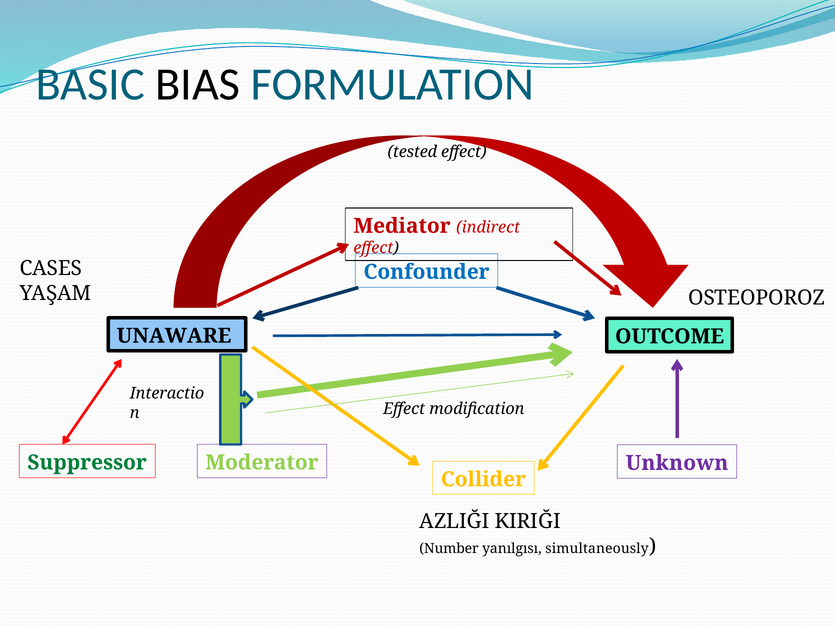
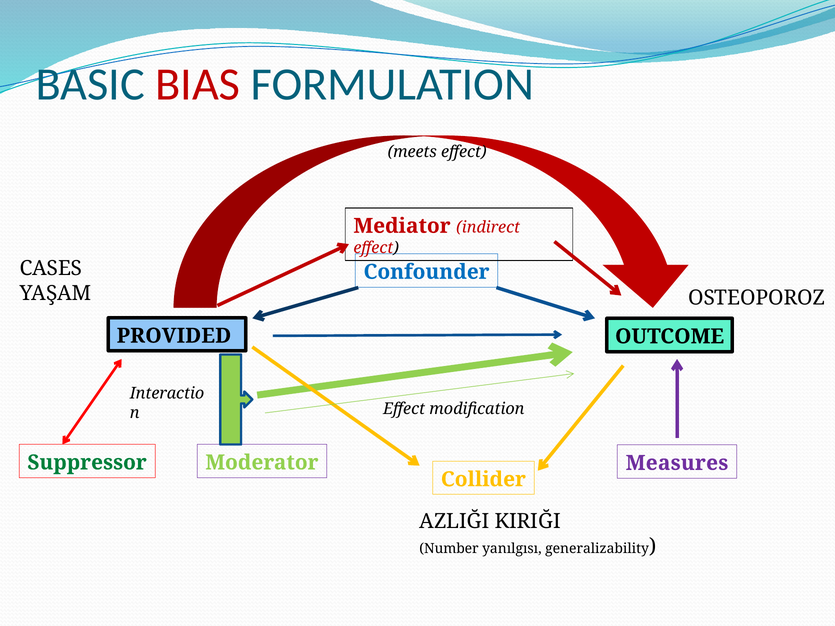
BIAS colour: black -> red
tested: tested -> meets
UNAWARE: UNAWARE -> PROVIDED
Unknown: Unknown -> Measures
simultaneously: simultaneously -> generalizability
